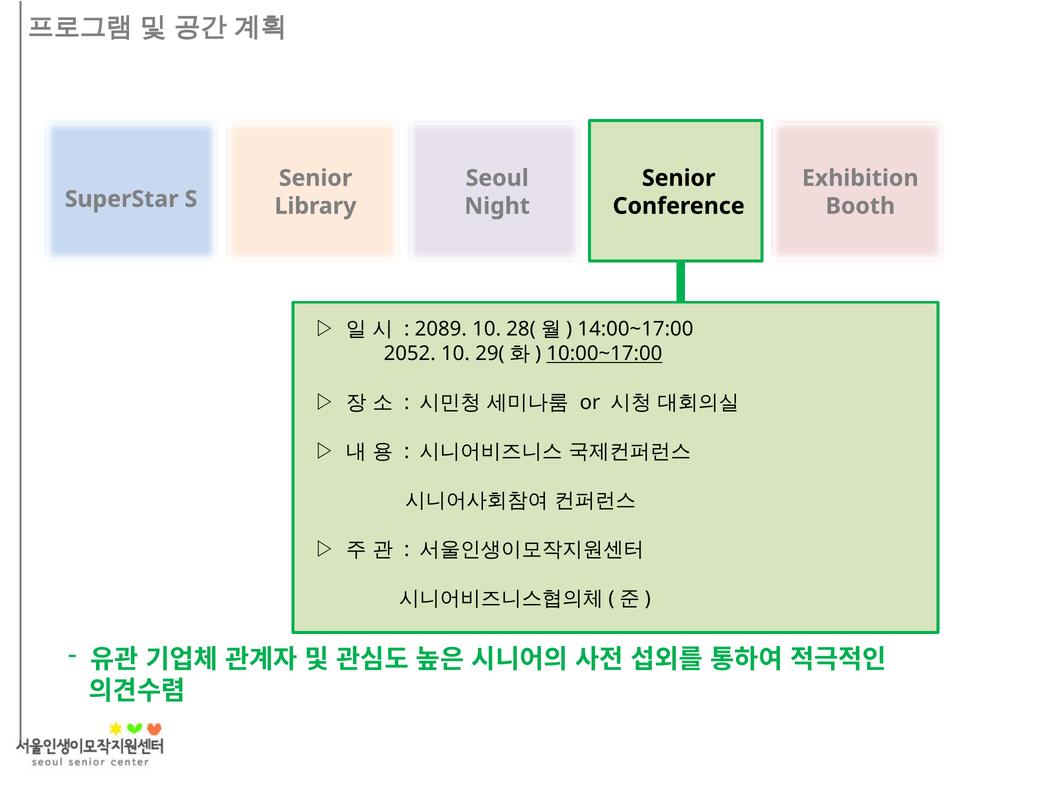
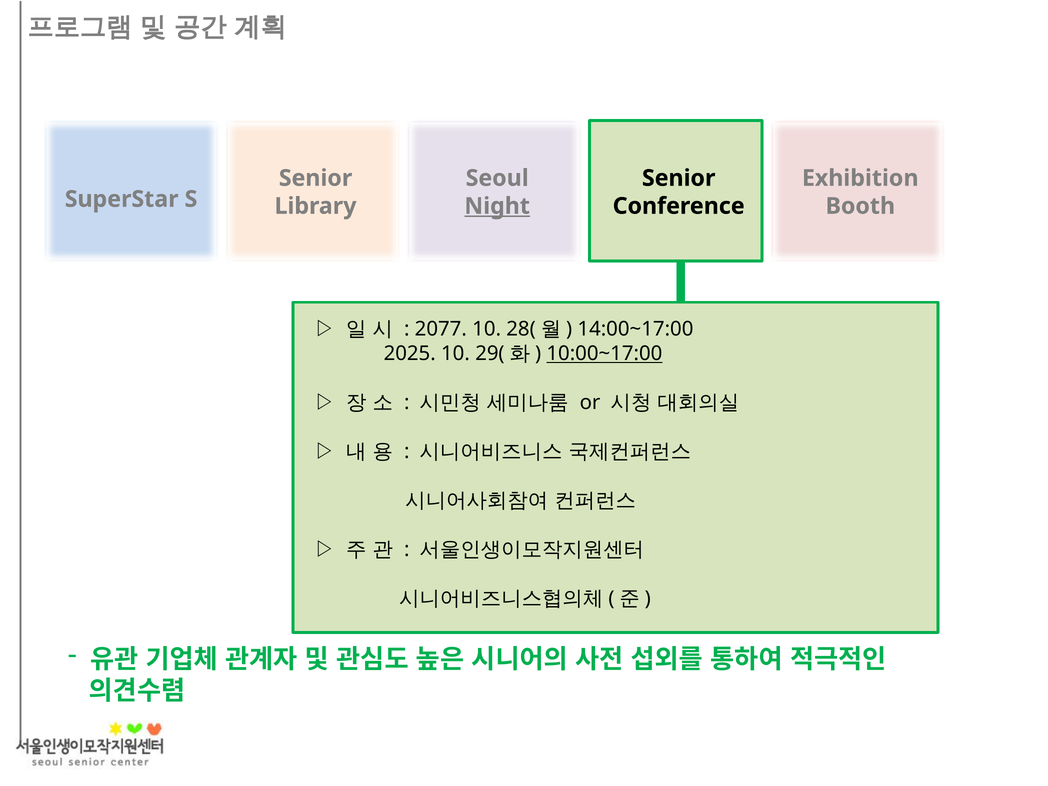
Night underline: none -> present
2089: 2089 -> 2077
2052: 2052 -> 2025
